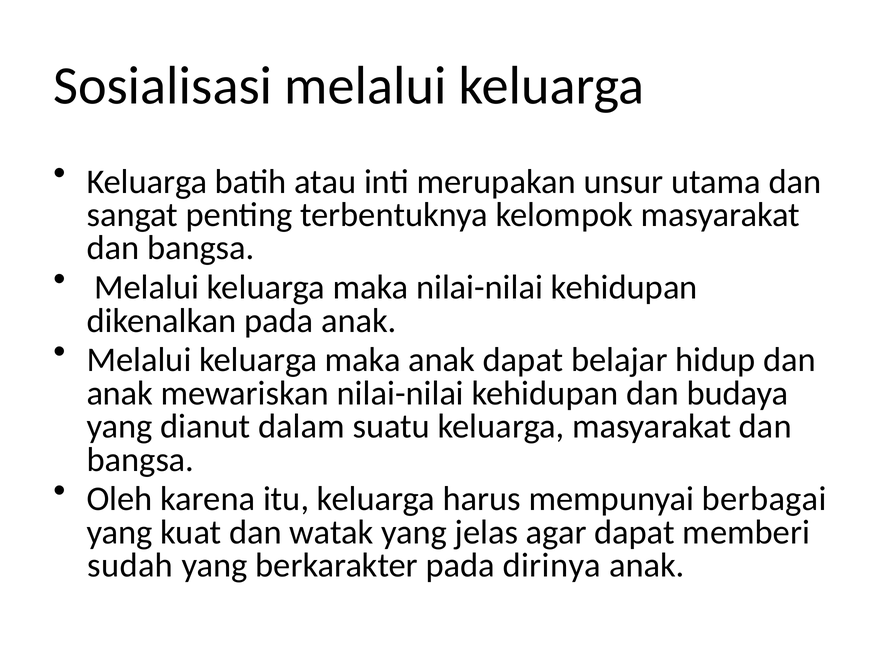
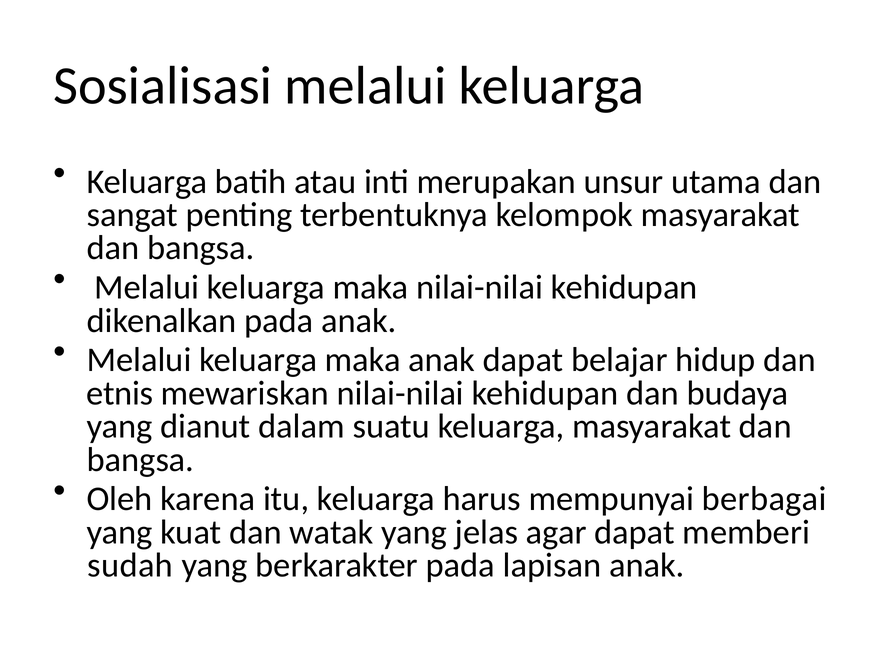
anak at (120, 393): anak -> etnis
dirinya: dirinya -> lapisan
